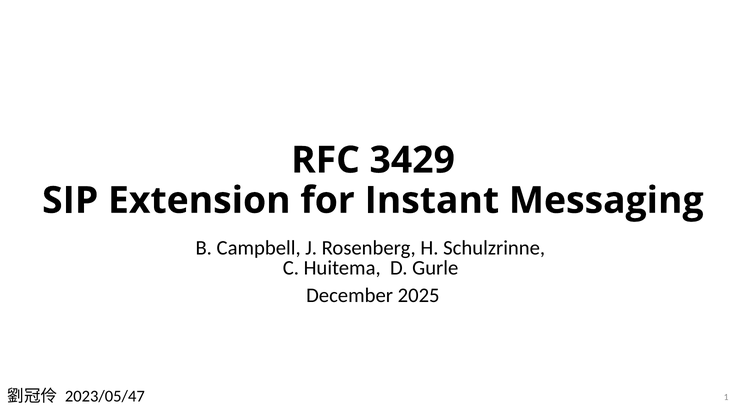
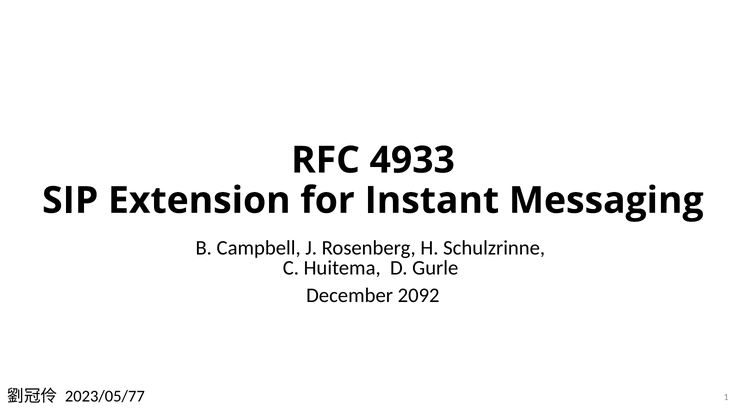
3429: 3429 -> 4933
2025: 2025 -> 2092
2023/05/47: 2023/05/47 -> 2023/05/77
